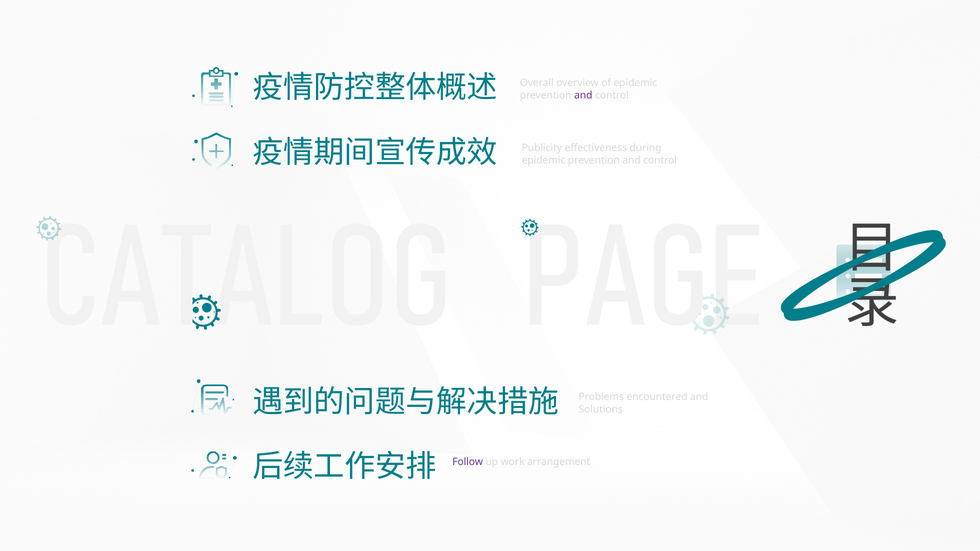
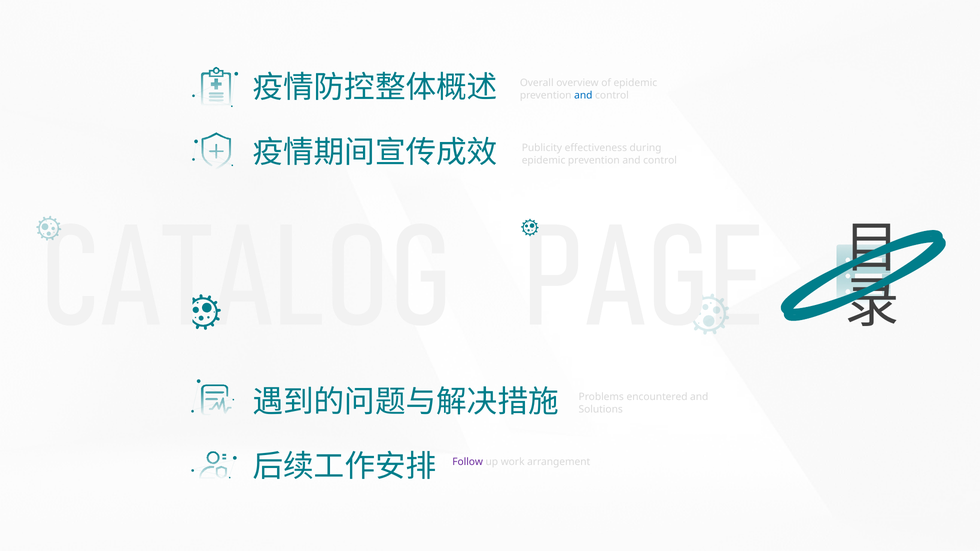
and at (583, 95) colour: purple -> blue
